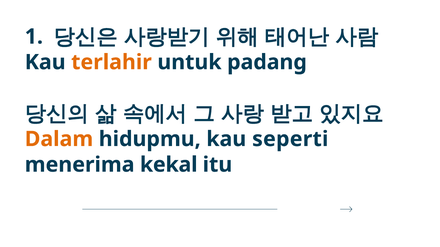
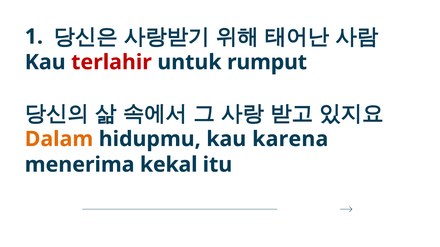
terlahir colour: orange -> red
padang: padang -> rumput
seperti: seperti -> karena
